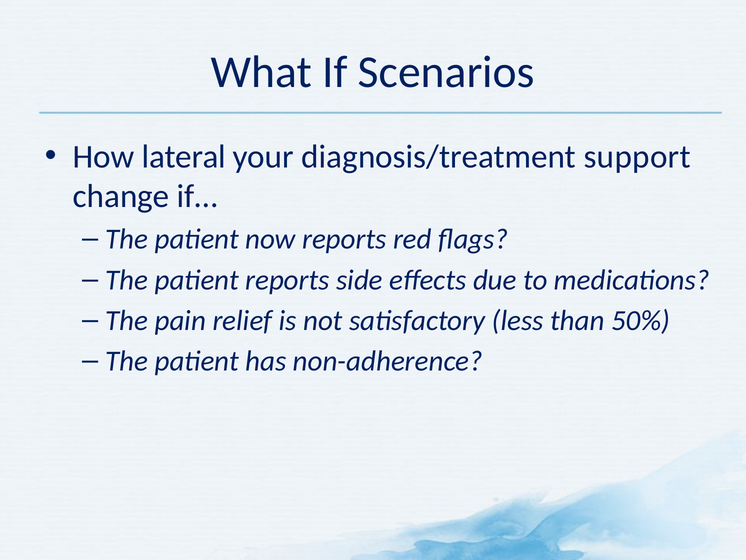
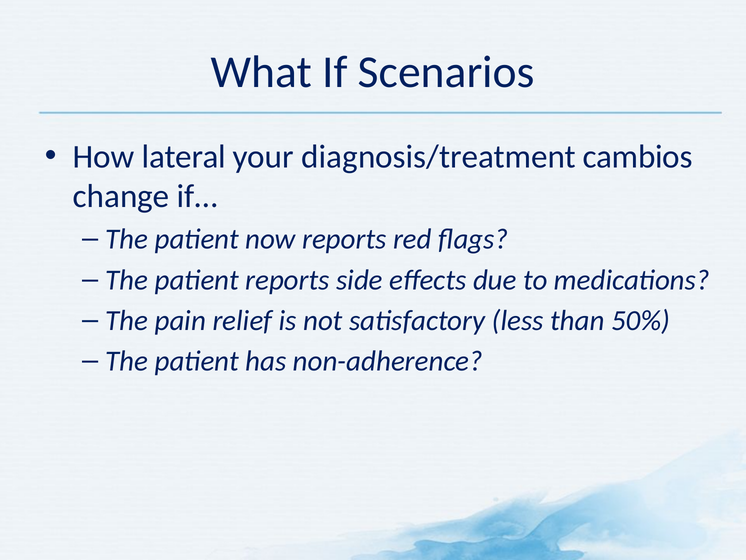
support: support -> cambios
